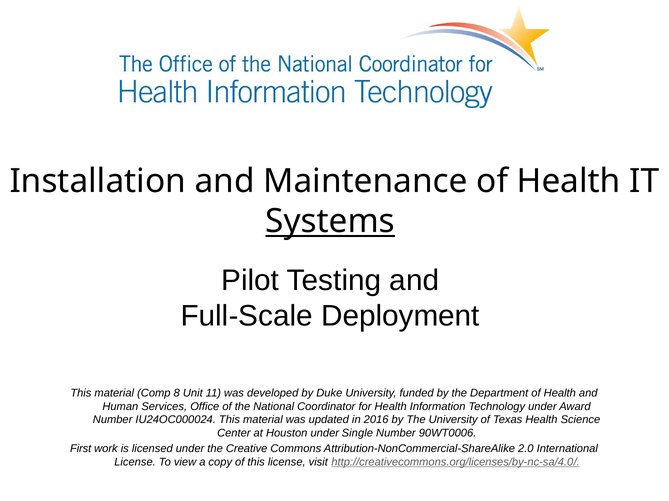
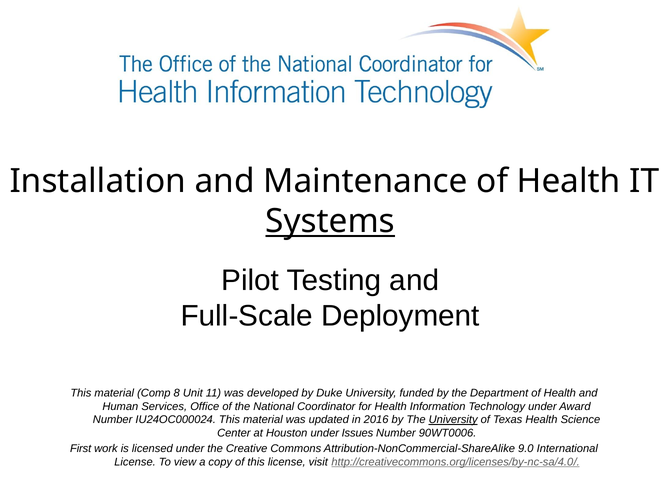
University at (453, 420) underline: none -> present
Single: Single -> Issues
2.0: 2.0 -> 9.0
